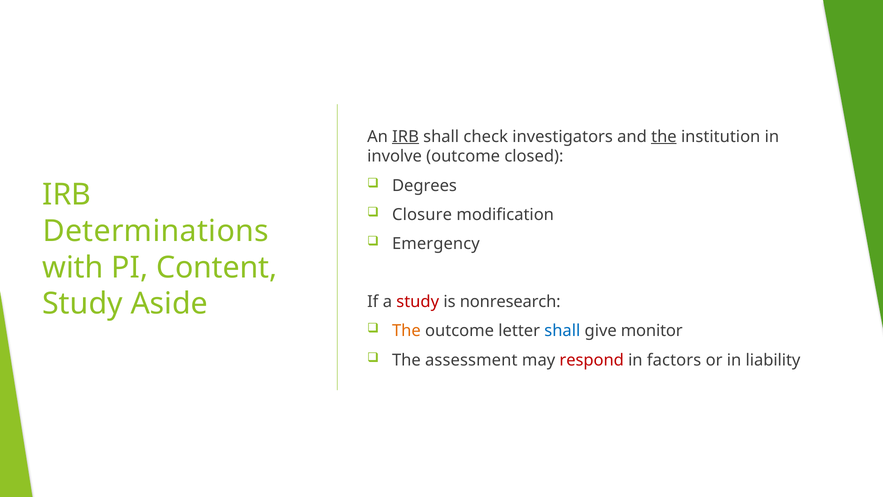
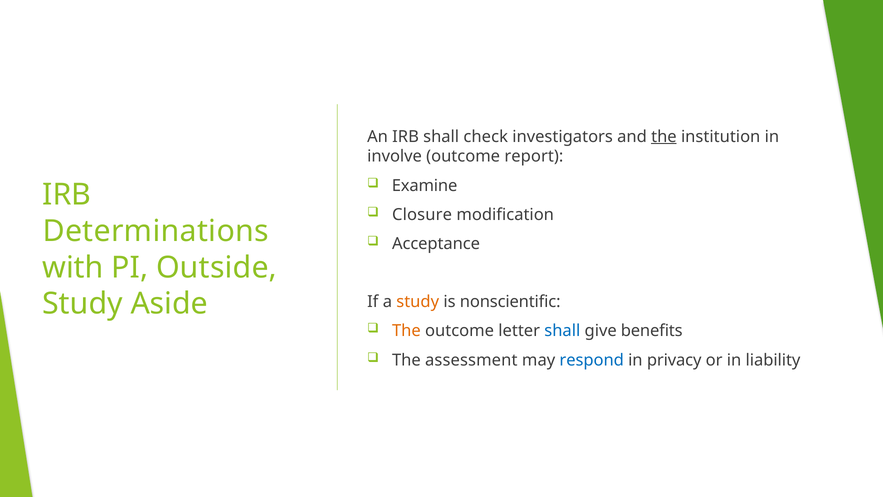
IRB at (406, 137) underline: present -> none
closed: closed -> report
Degrees: Degrees -> Examine
Emergency: Emergency -> Acceptance
Content: Content -> Outside
study at (418, 302) colour: red -> orange
nonresearch: nonresearch -> nonscientific
monitor: monitor -> benefits
respond colour: red -> blue
factors: factors -> privacy
